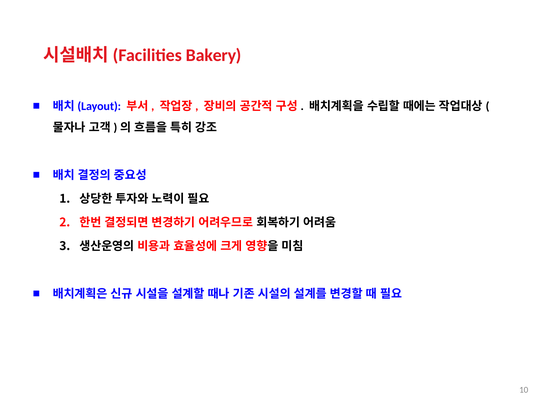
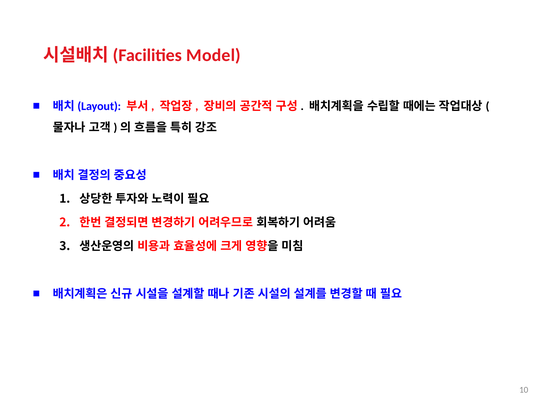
Bakery: Bakery -> Model
